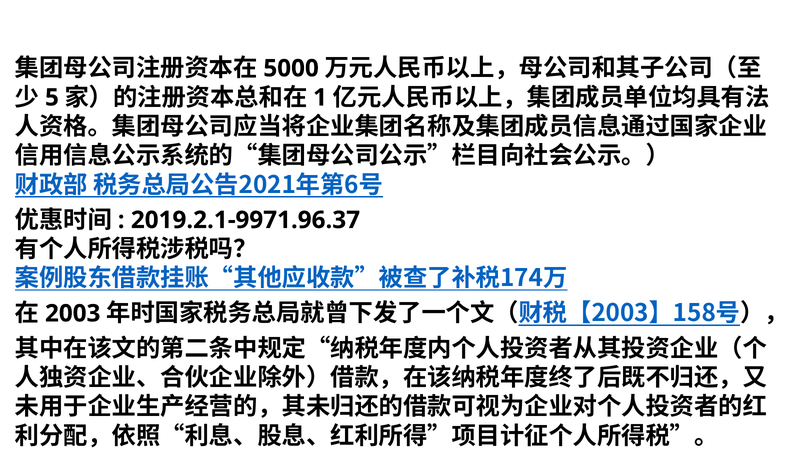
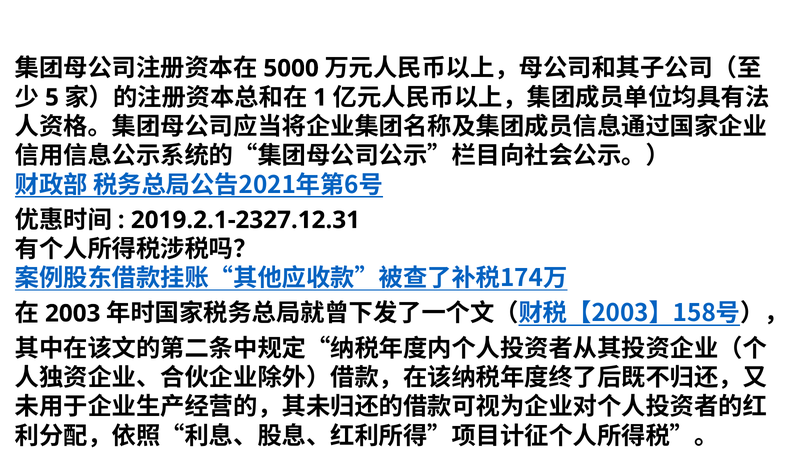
2019.2.1-9971.96.37: 2019.2.1-9971.96.37 -> 2019.2.1-2327.12.31
